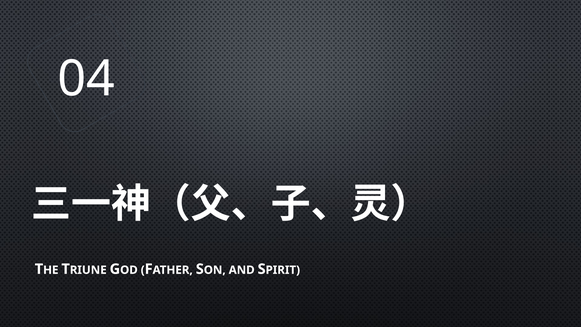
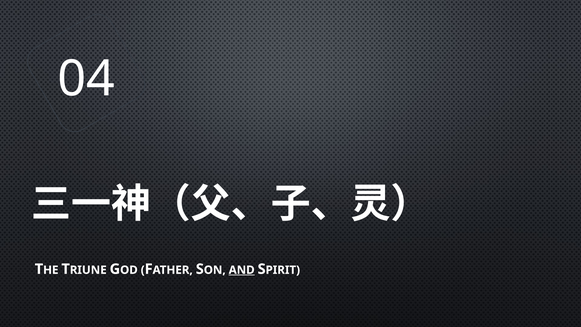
AND underline: none -> present
